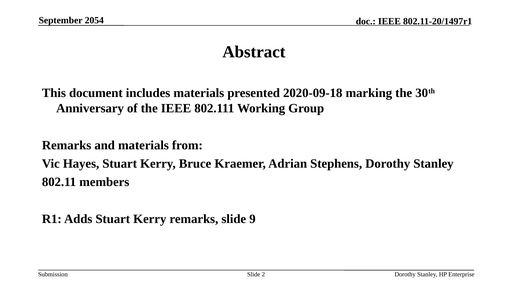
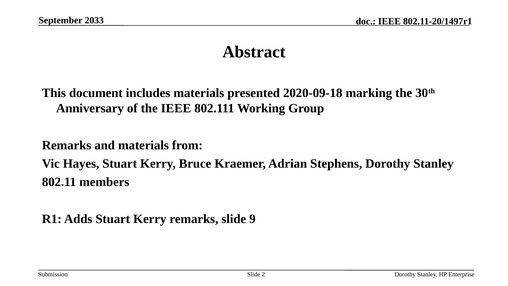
2054: 2054 -> 2033
